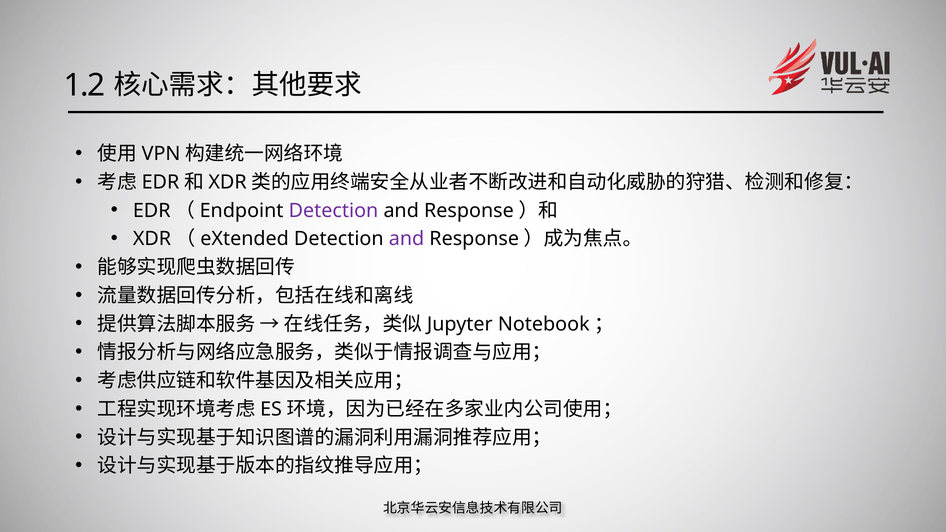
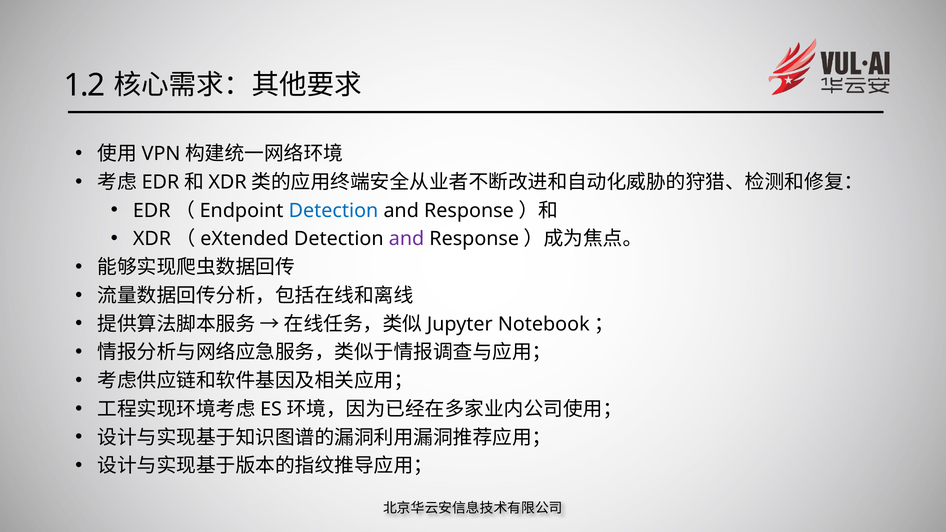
Detection at (333, 211) colour: purple -> blue
